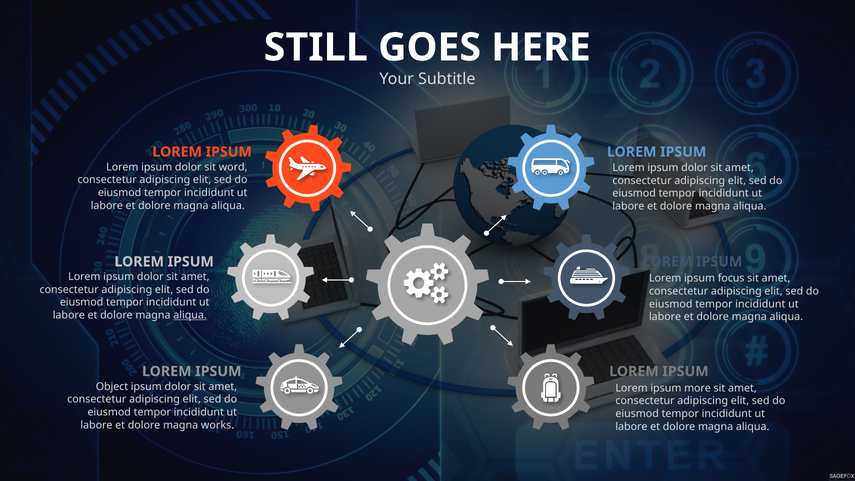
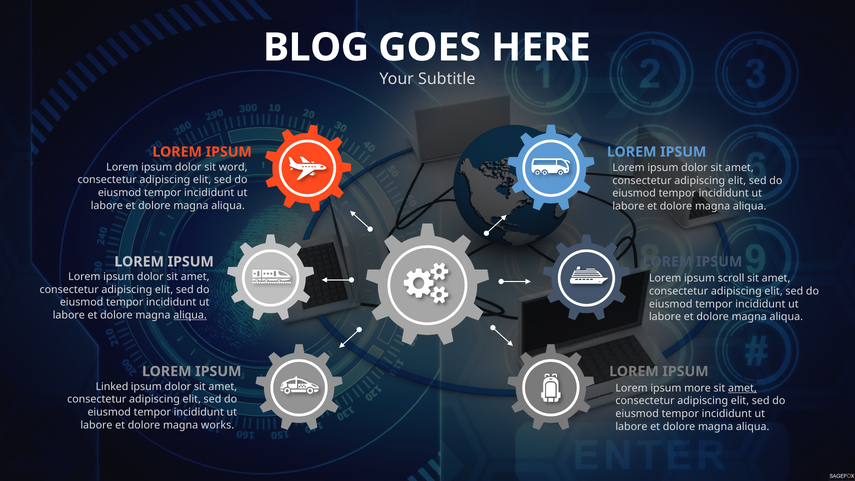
STILL: STILL -> BLOG
focus: focus -> scroll
Object: Object -> Linked
amet at (742, 388) underline: none -> present
